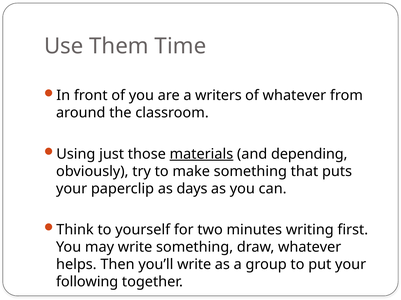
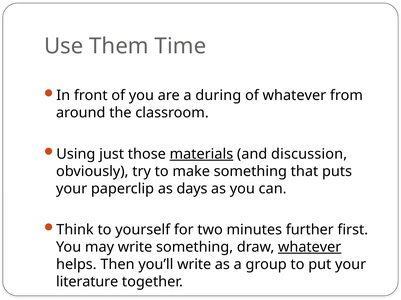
writers: writers -> during
depending: depending -> discussion
writing: writing -> further
whatever at (310, 248) underline: none -> present
following: following -> literature
